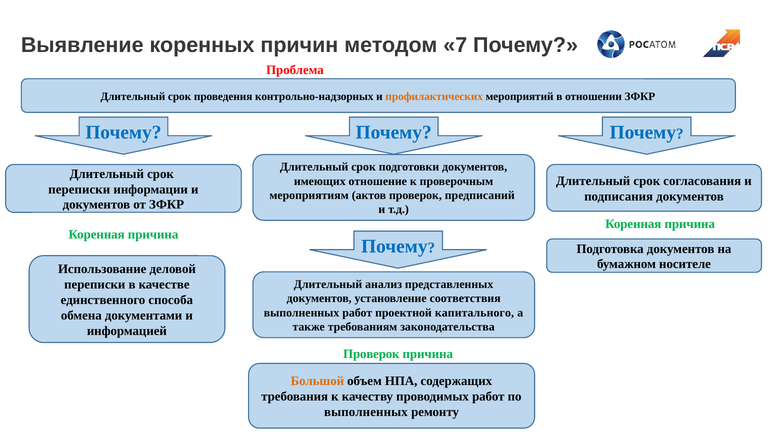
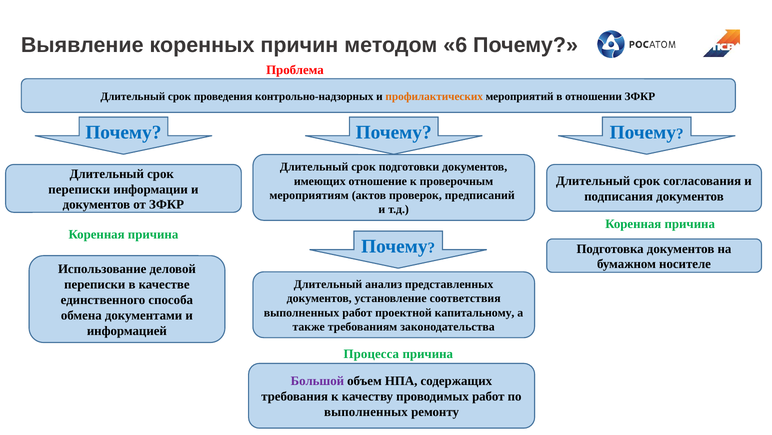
7: 7 -> 6
капитального: капитального -> капитальному
Проверок at (371, 354): Проверок -> Процесса
Большой colour: orange -> purple
